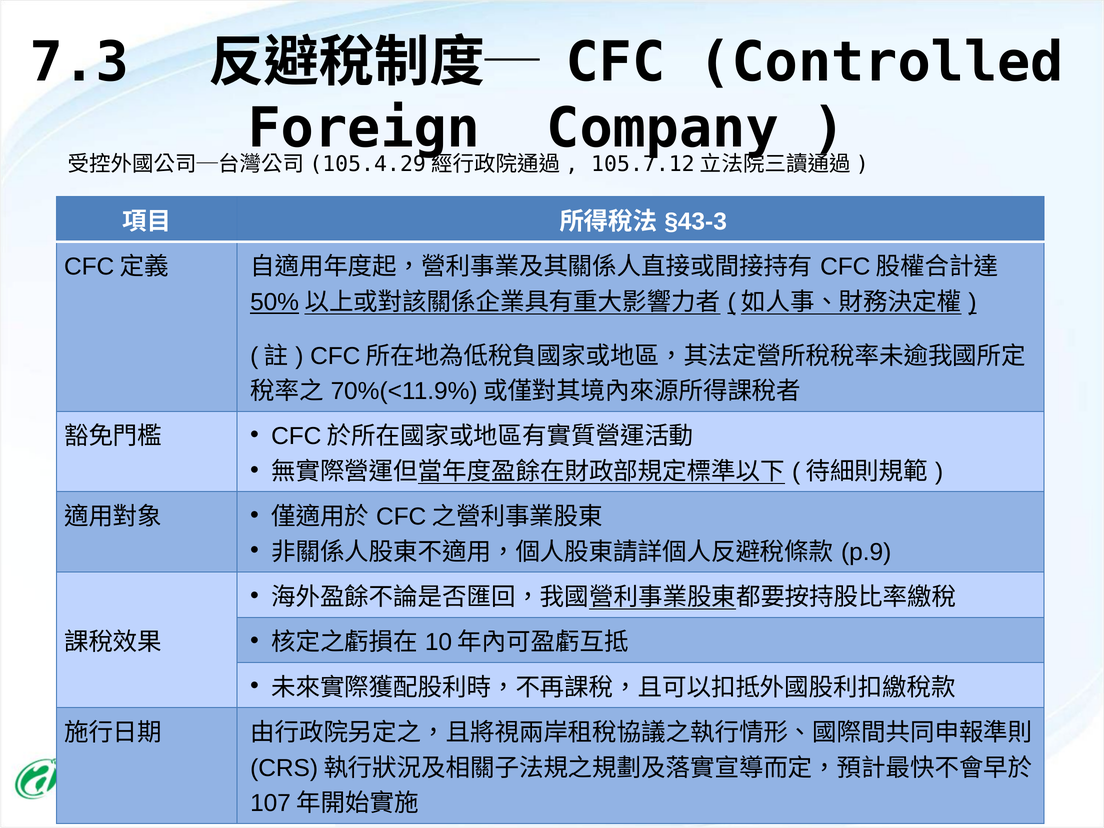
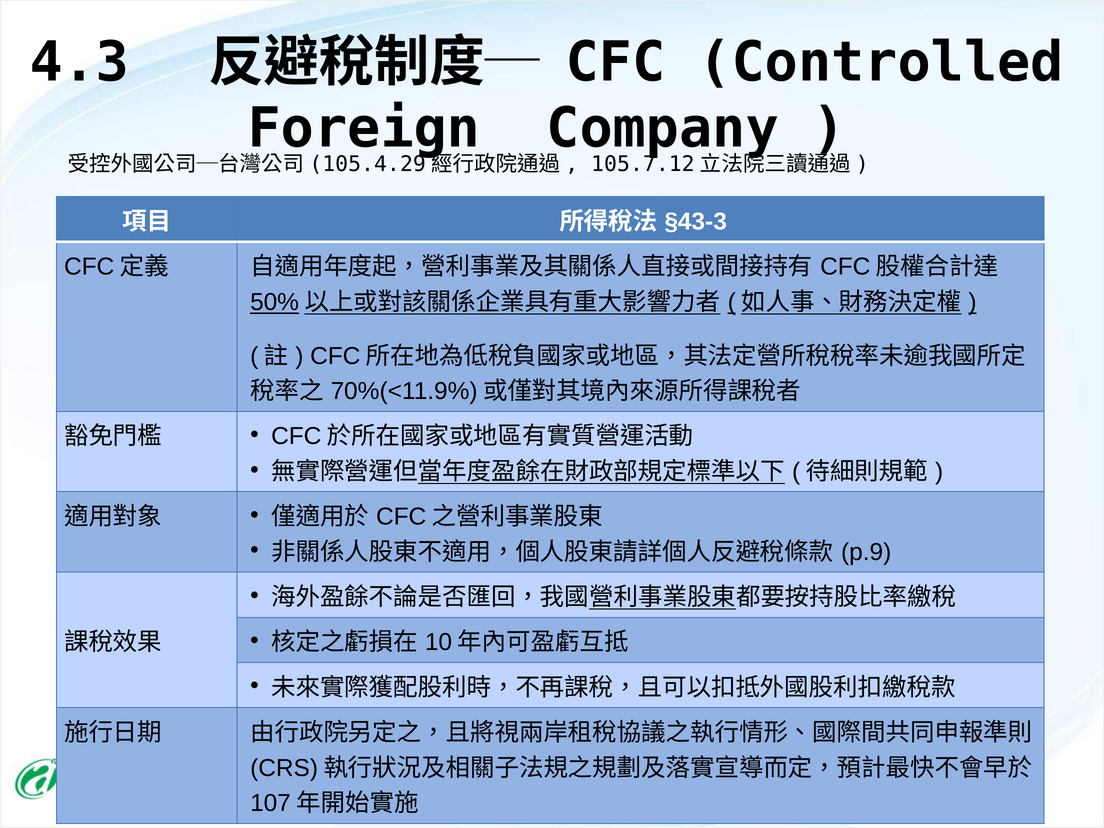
7.3: 7.3 -> 4.3
